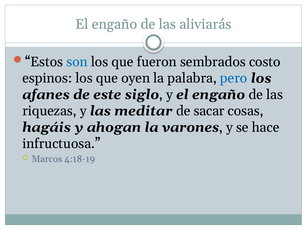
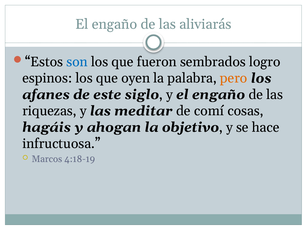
costo: costo -> logro
pero colour: blue -> orange
sacar: sacar -> comí
varones: varones -> objetivo
